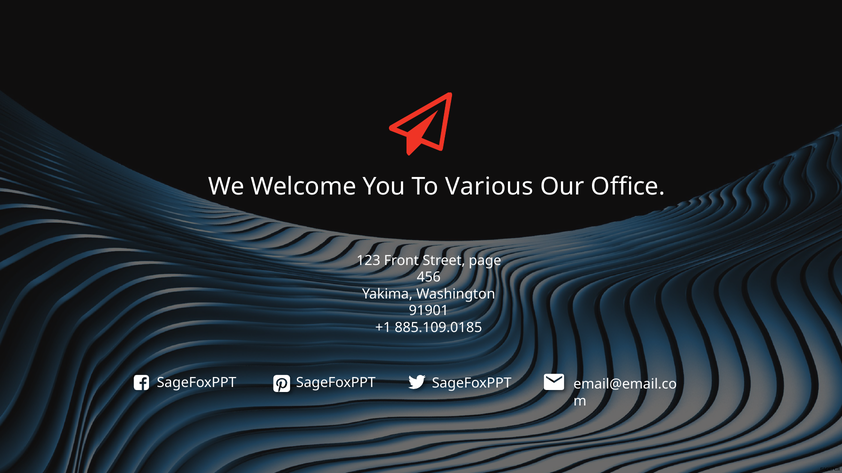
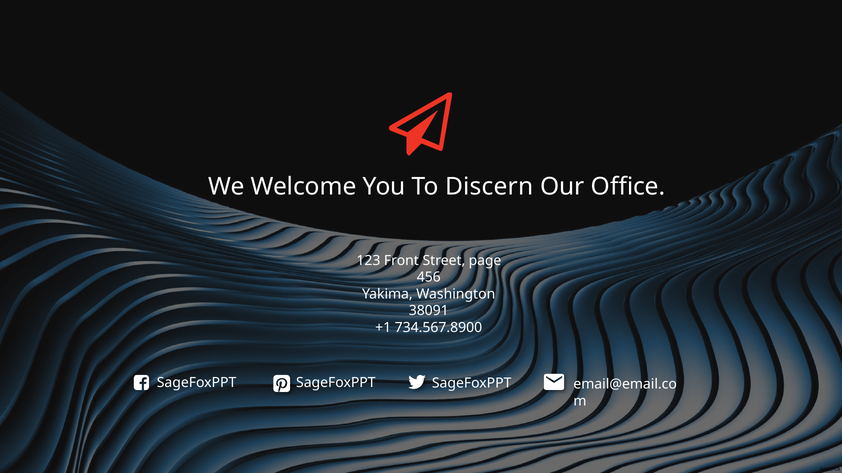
Various: Various -> Discern
91901: 91901 -> 38091
885.109.0185: 885.109.0185 -> 734.567.8900
